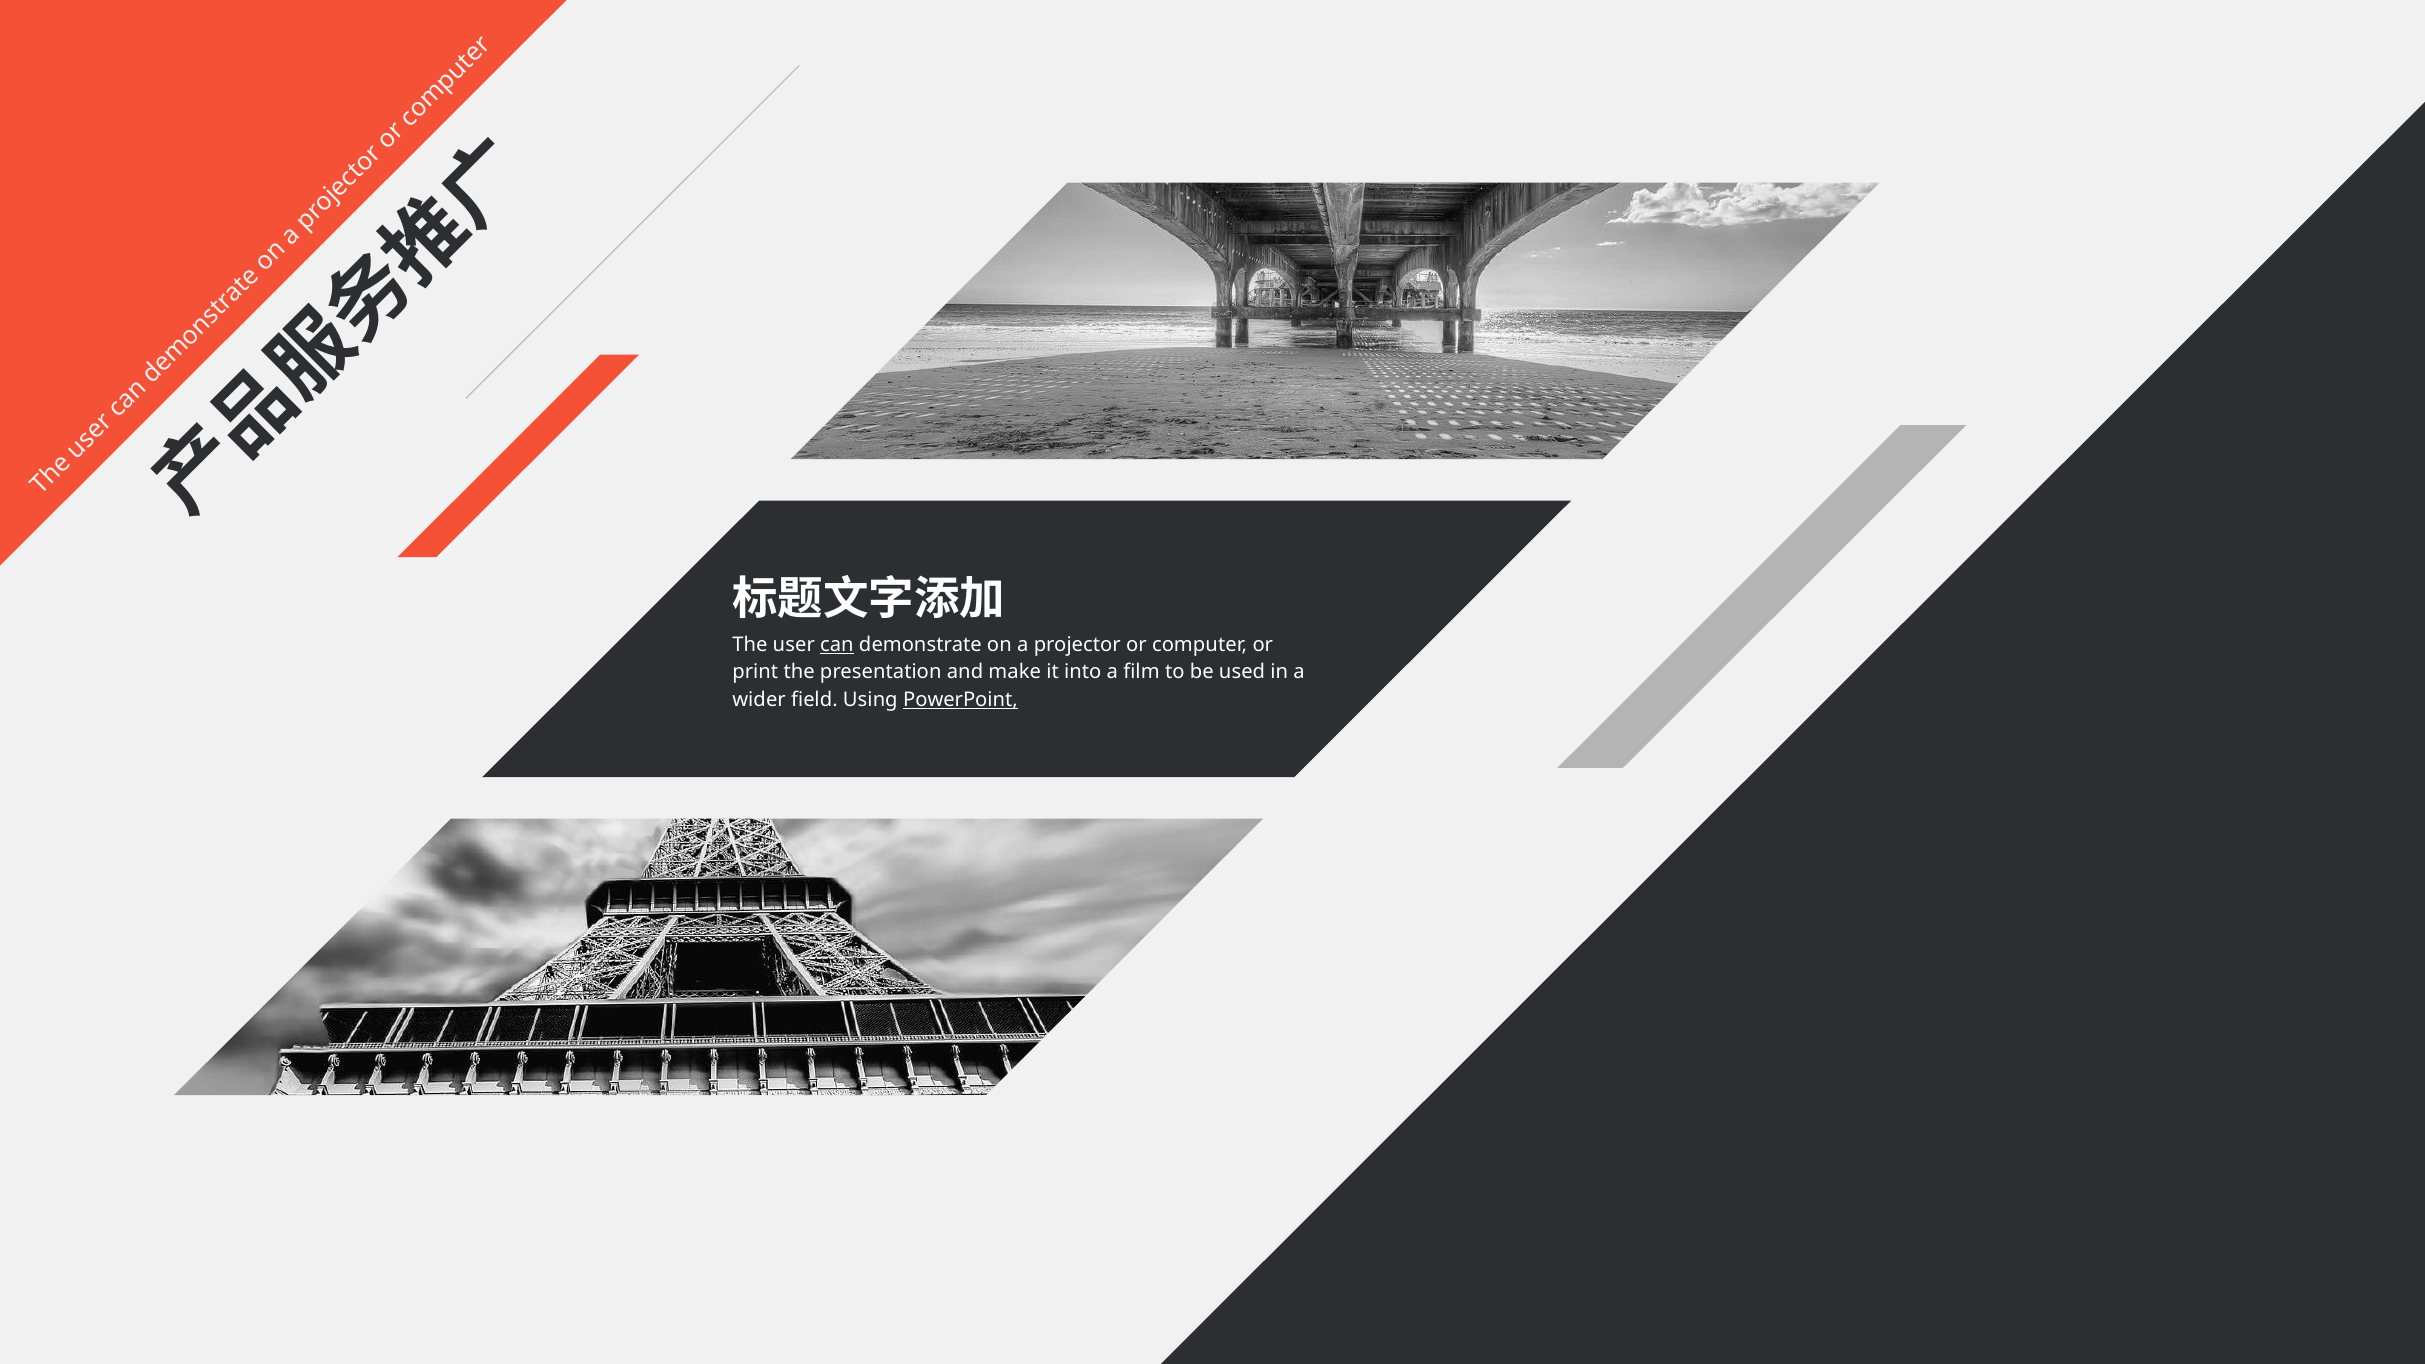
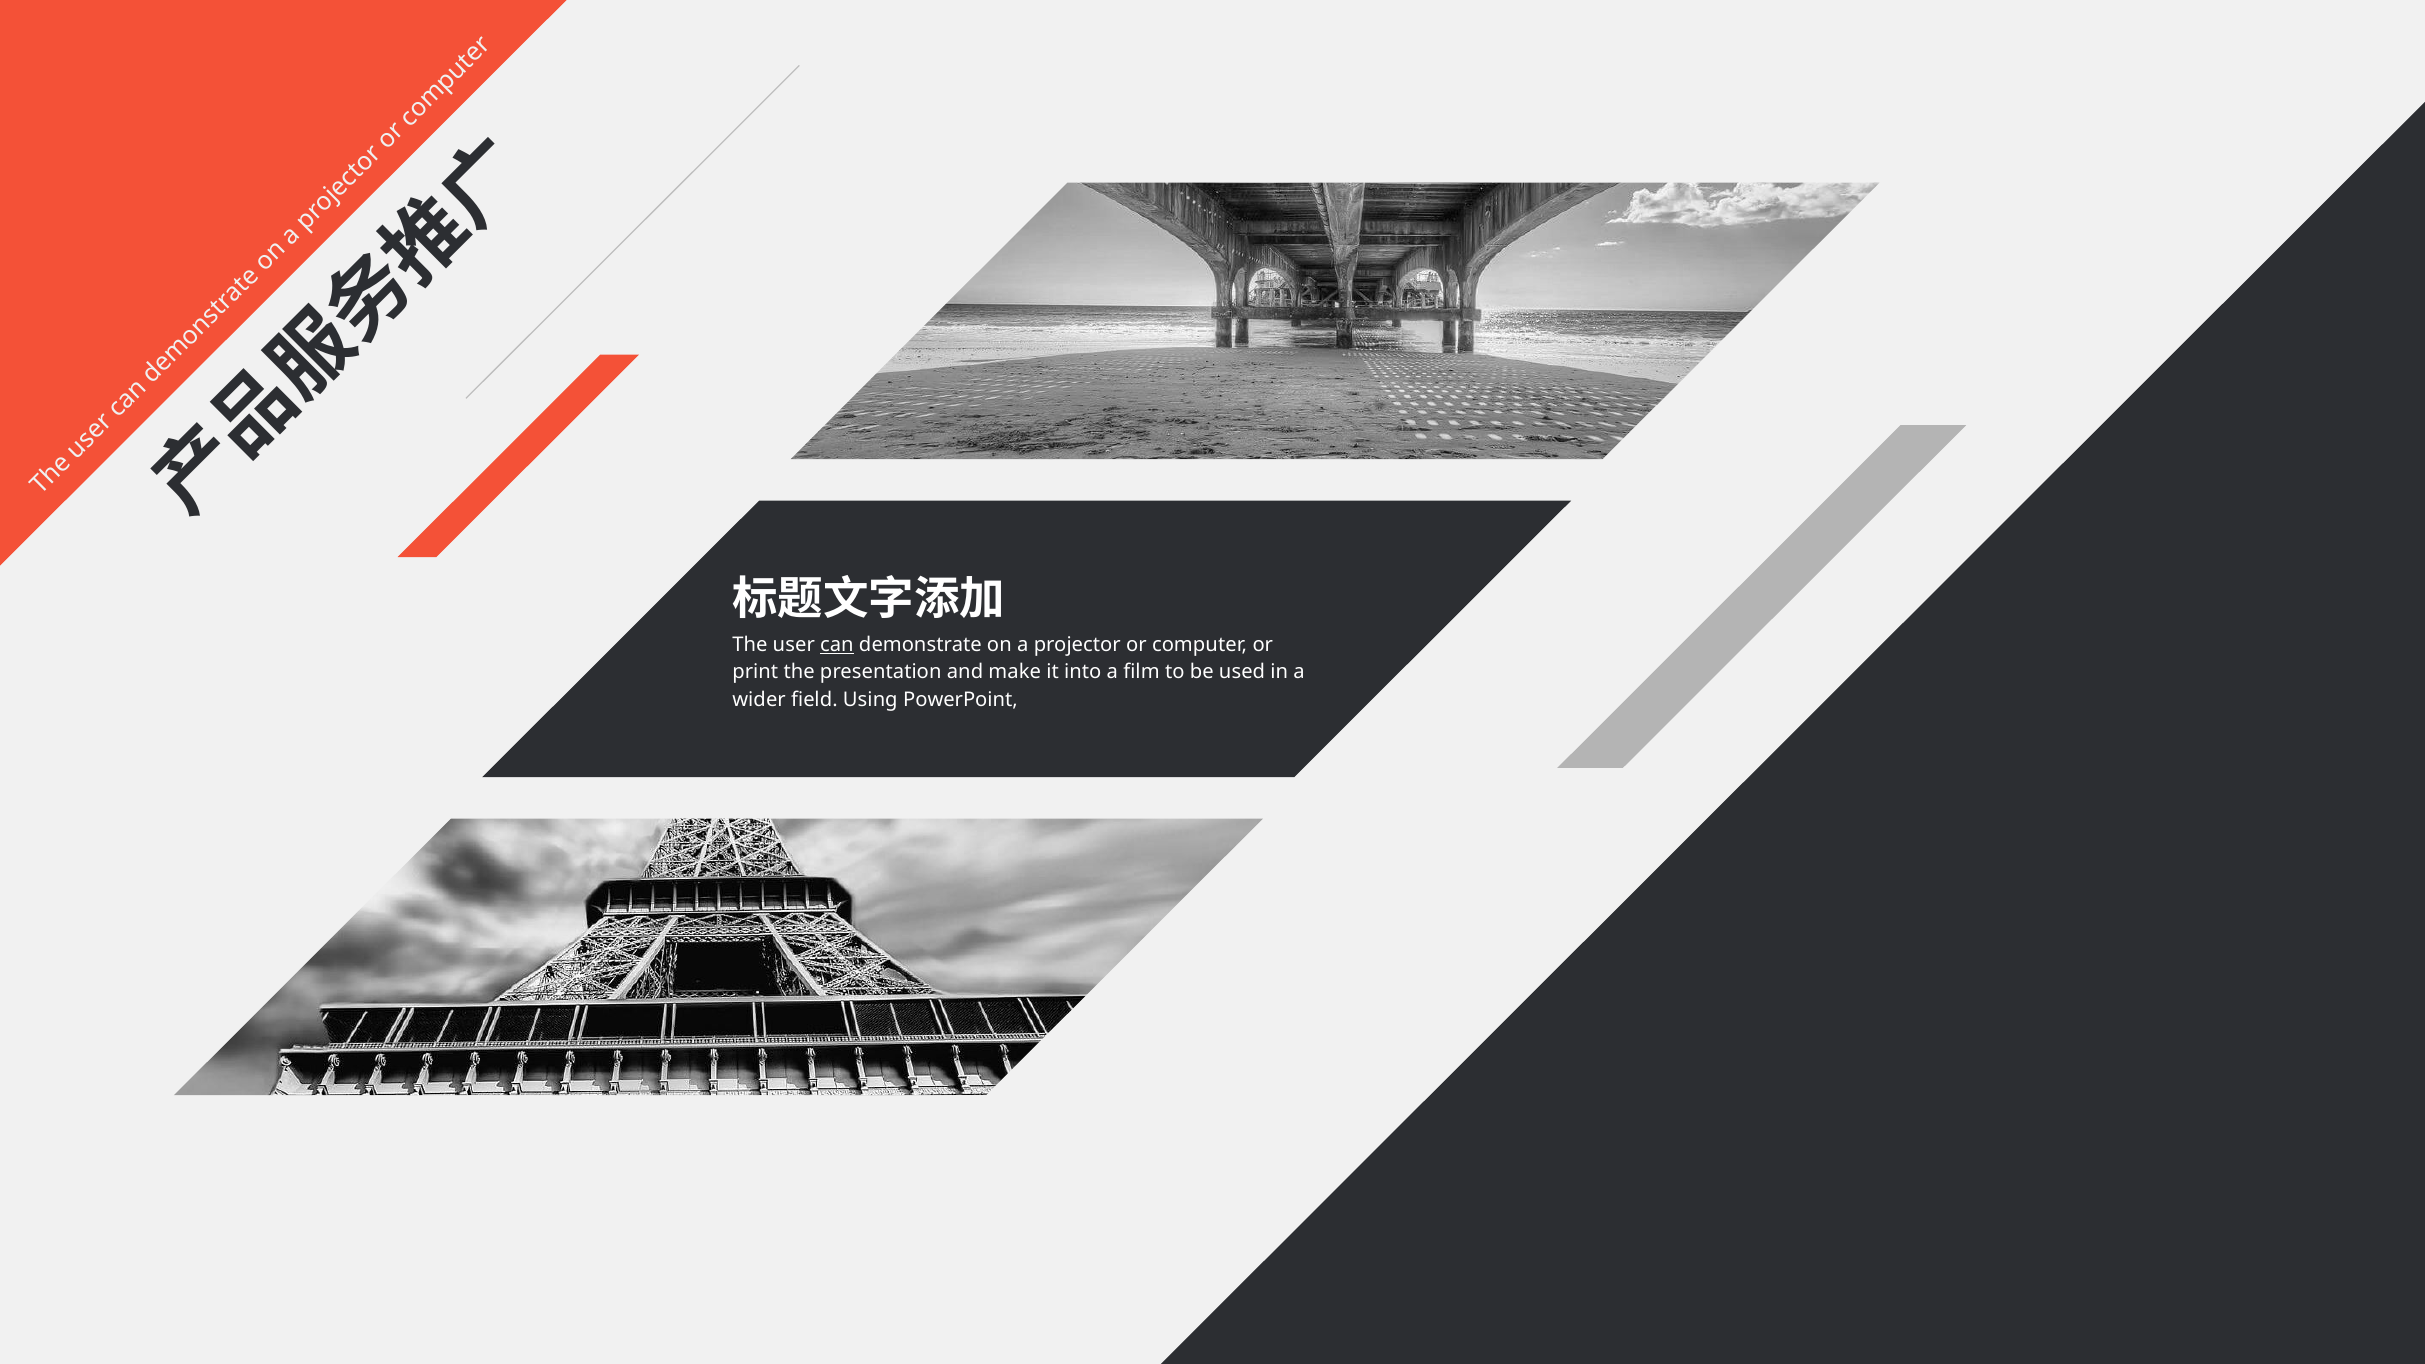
PowerPoint underline: present -> none
